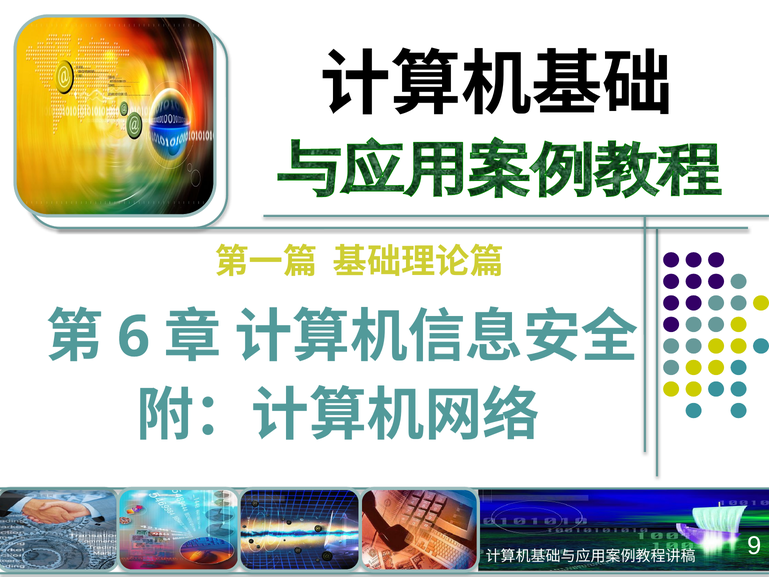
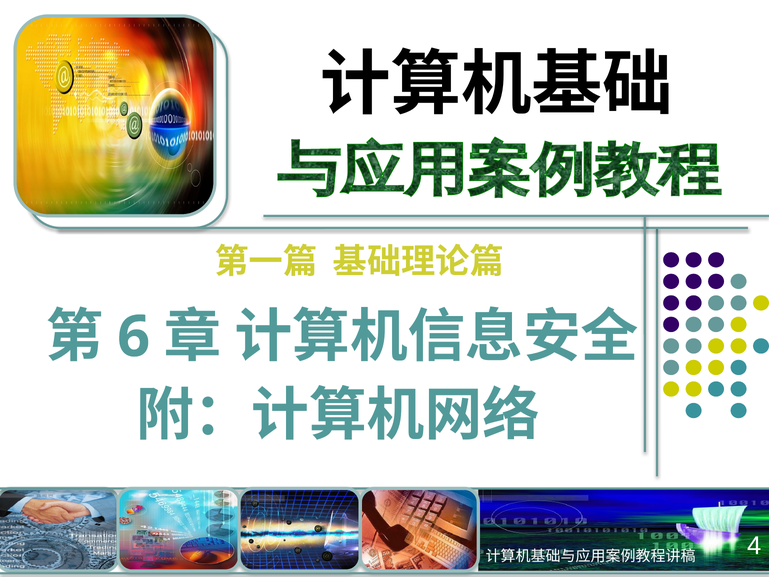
9: 9 -> 4
